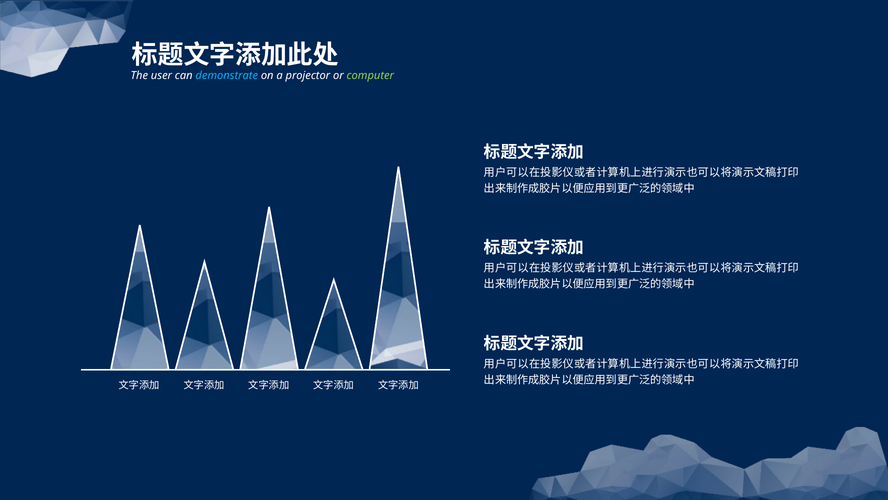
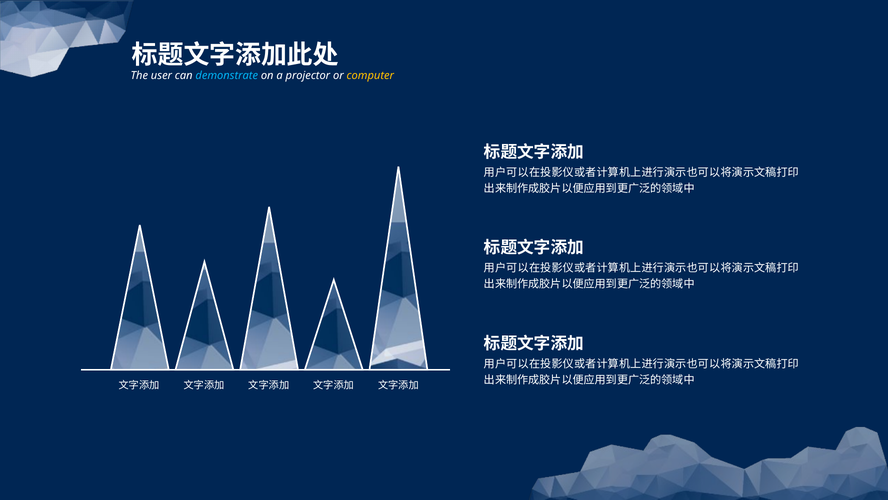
computer colour: light green -> yellow
